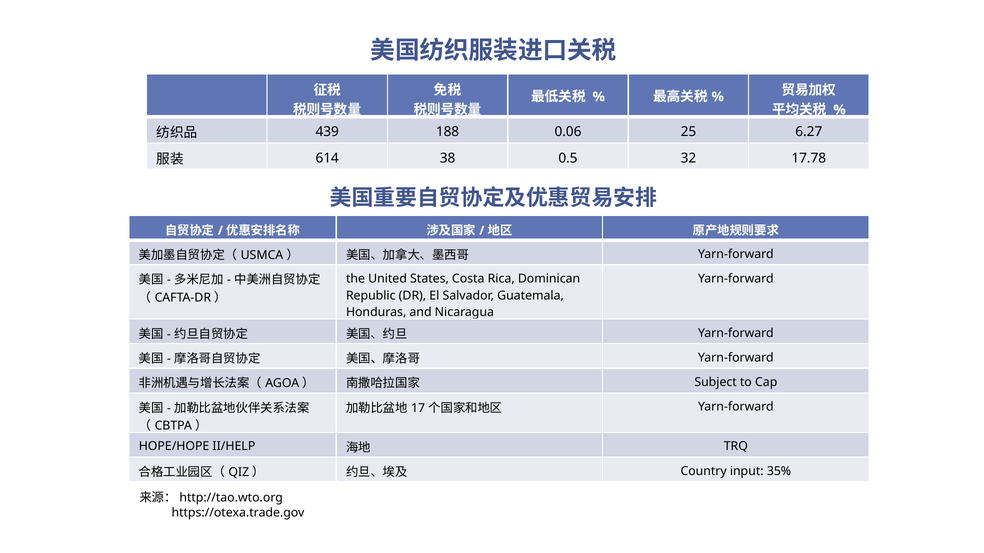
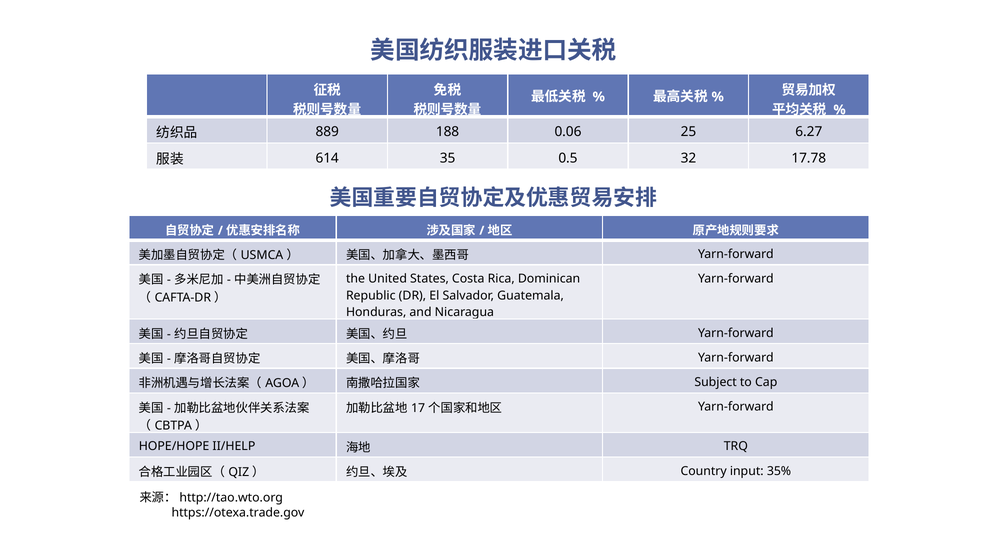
439: 439 -> 889
38: 38 -> 35
